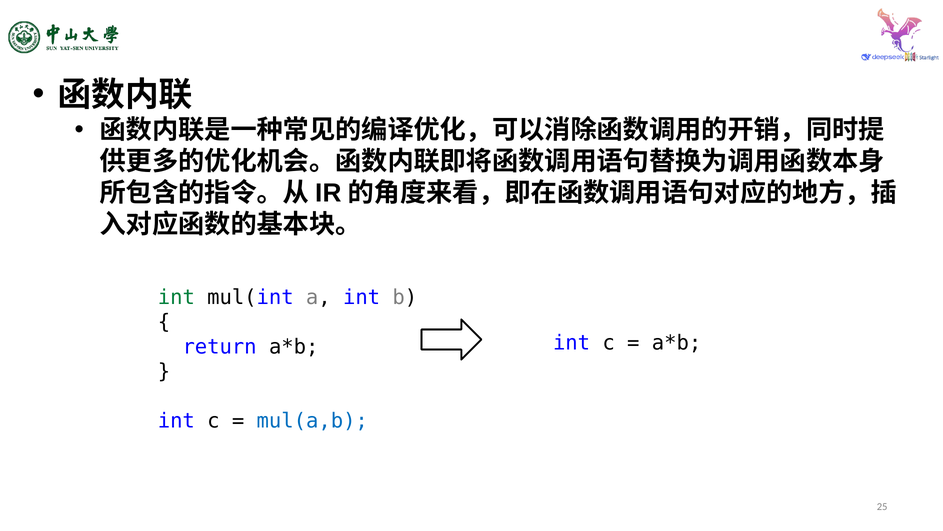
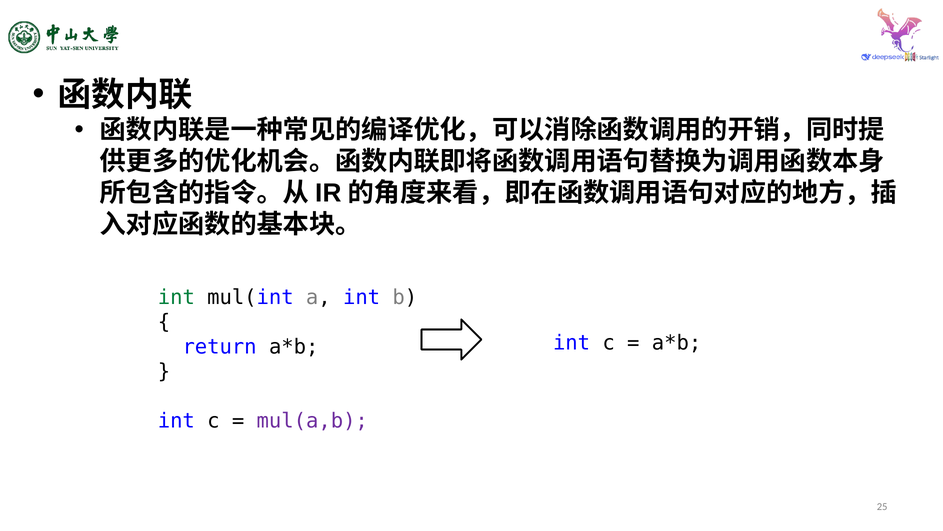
mul(a,b colour: blue -> purple
